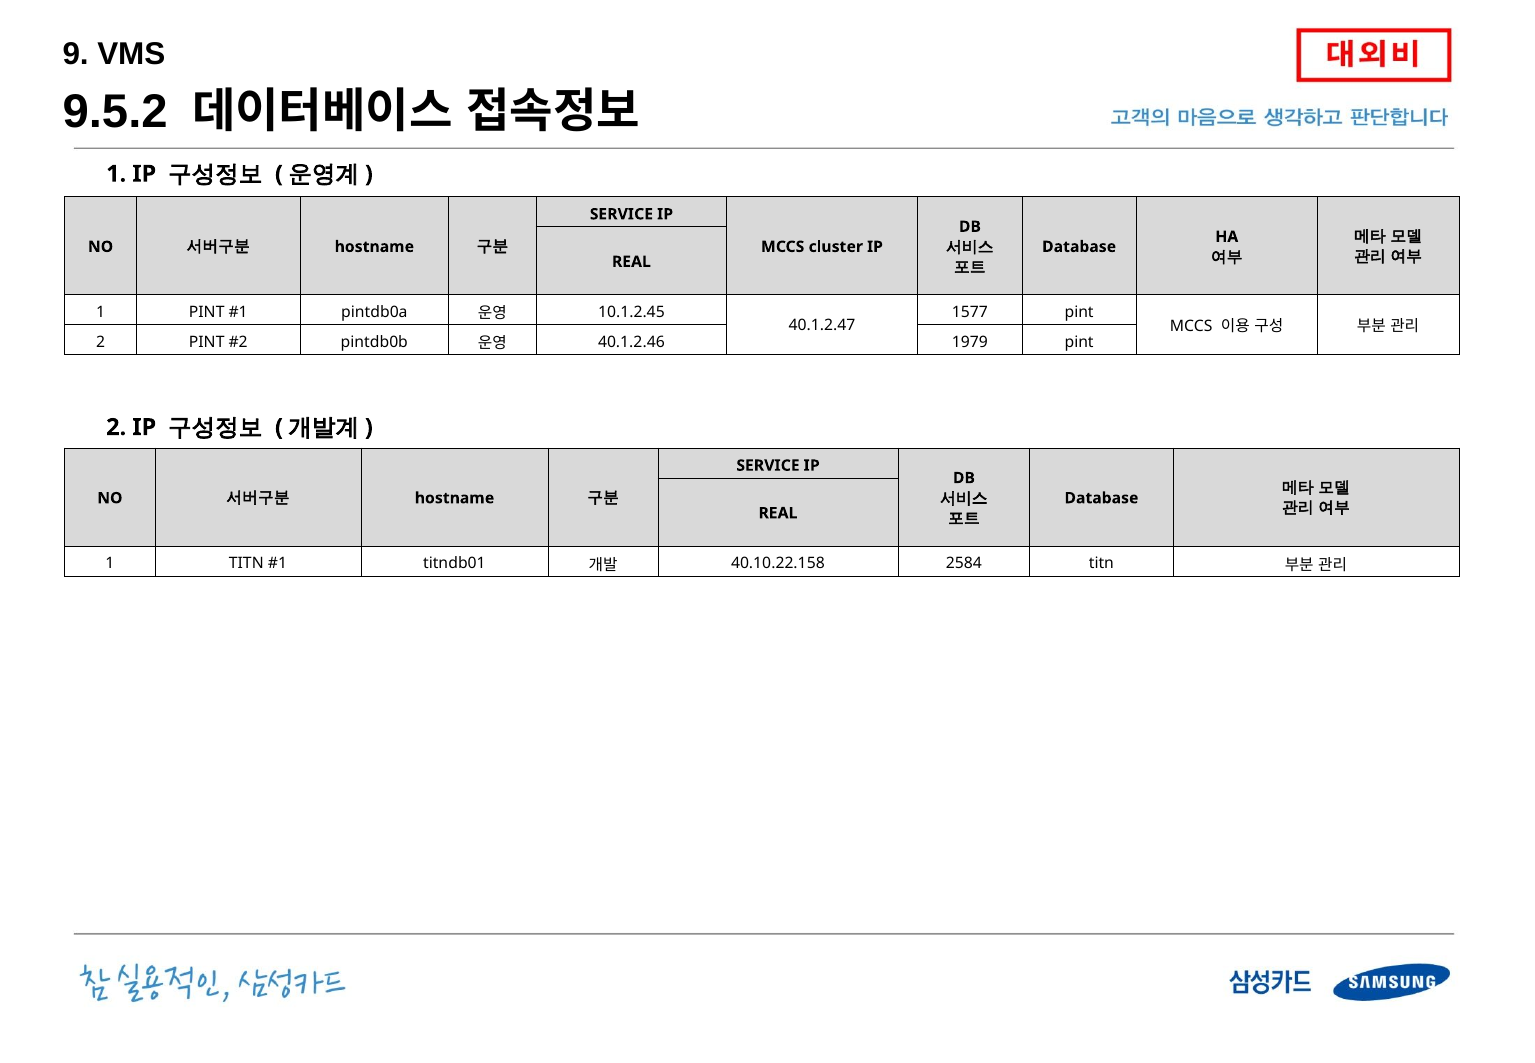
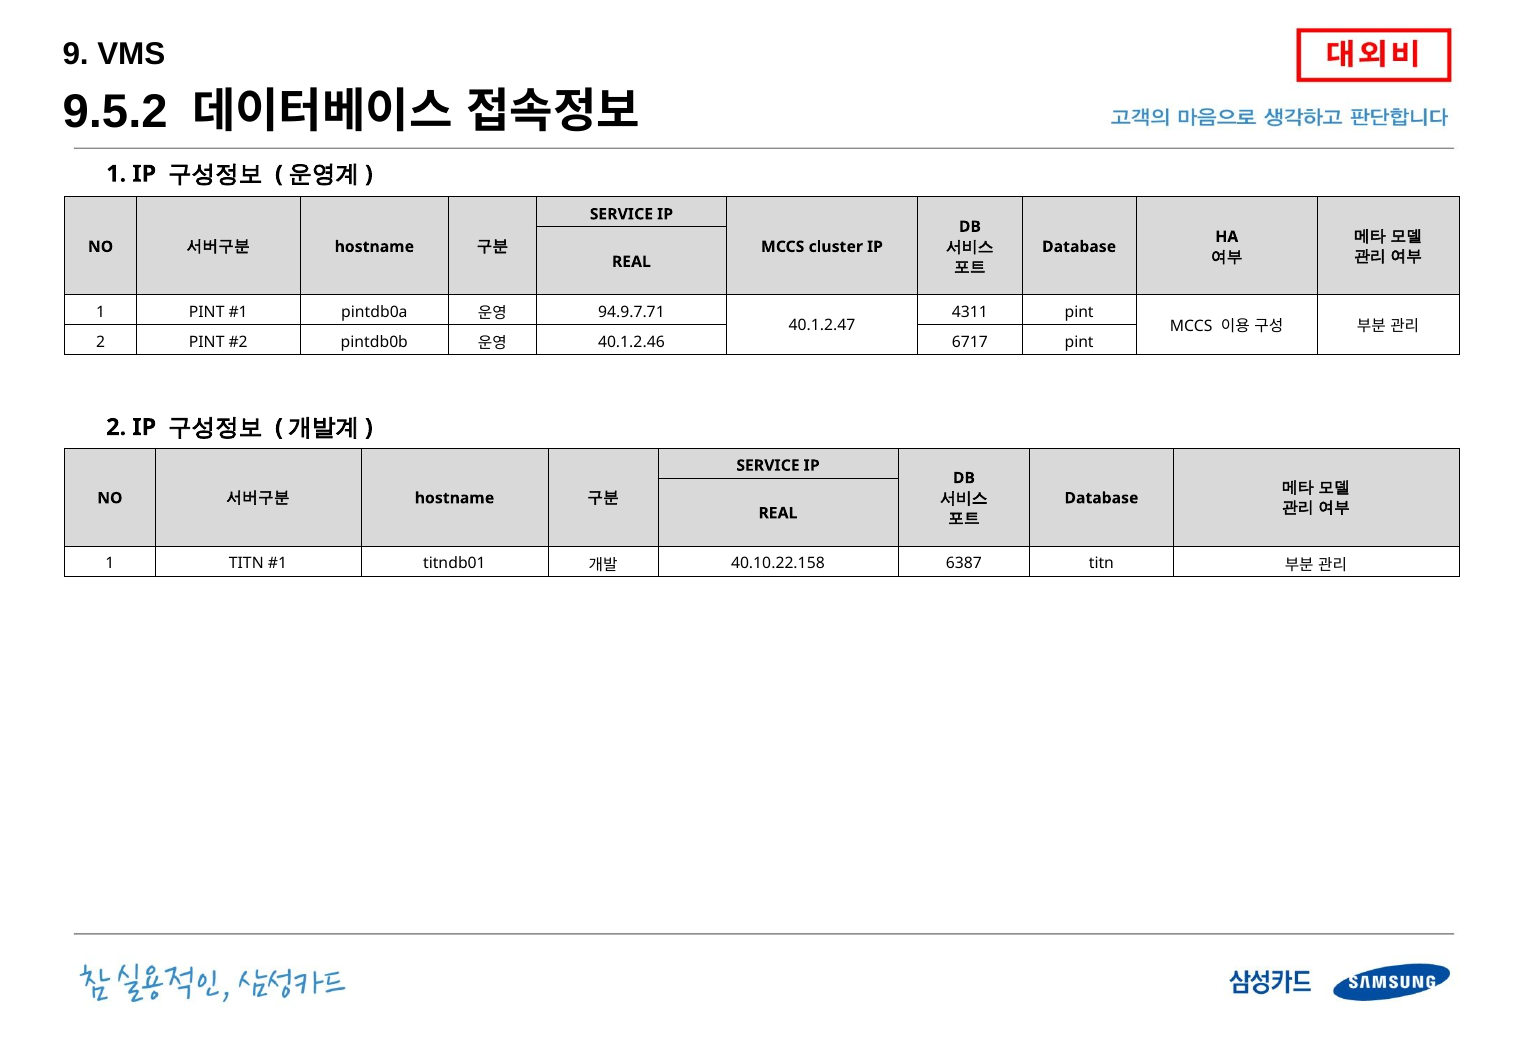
10.1.2.45: 10.1.2.45 -> 94.9.7.71
1577: 1577 -> 4311
1979: 1979 -> 6717
2584: 2584 -> 6387
